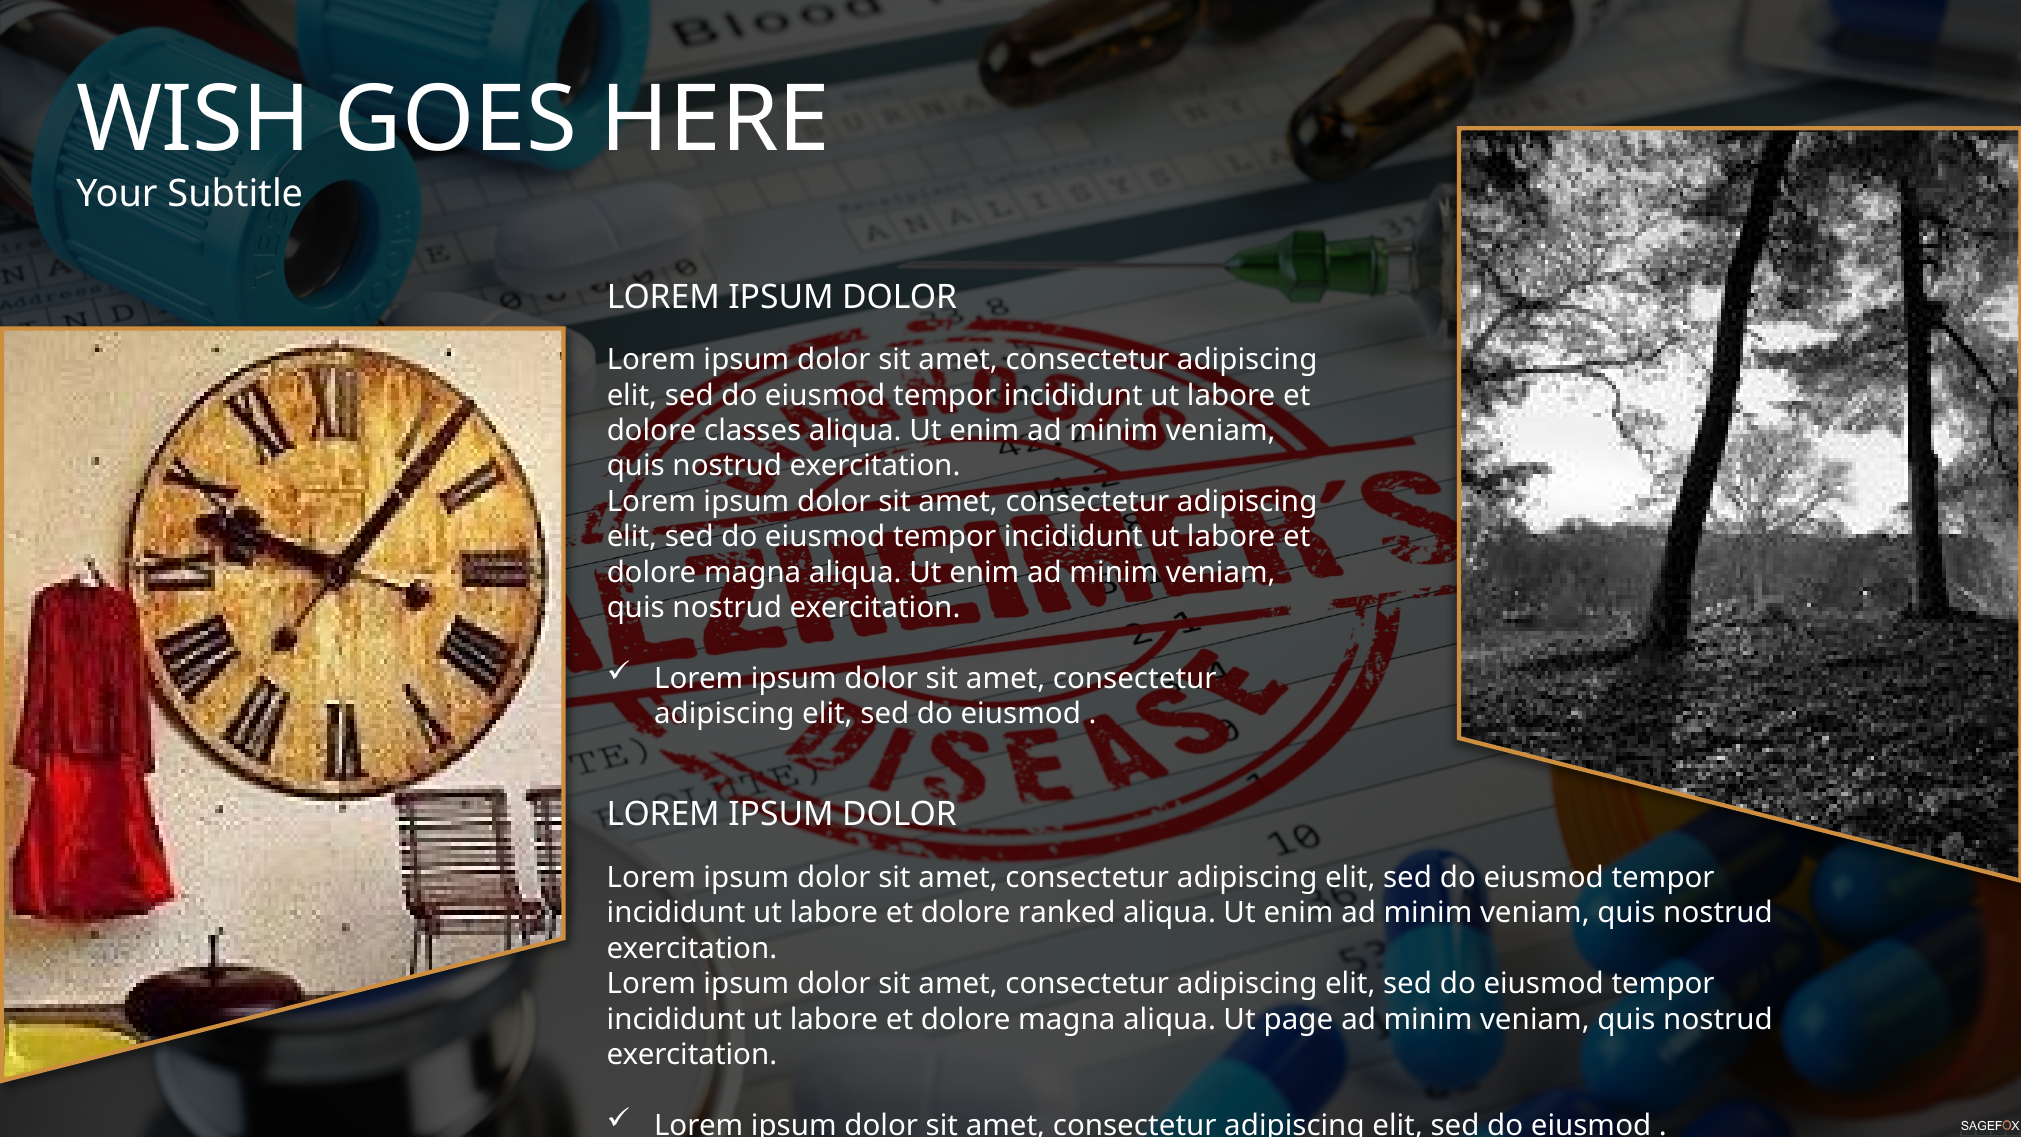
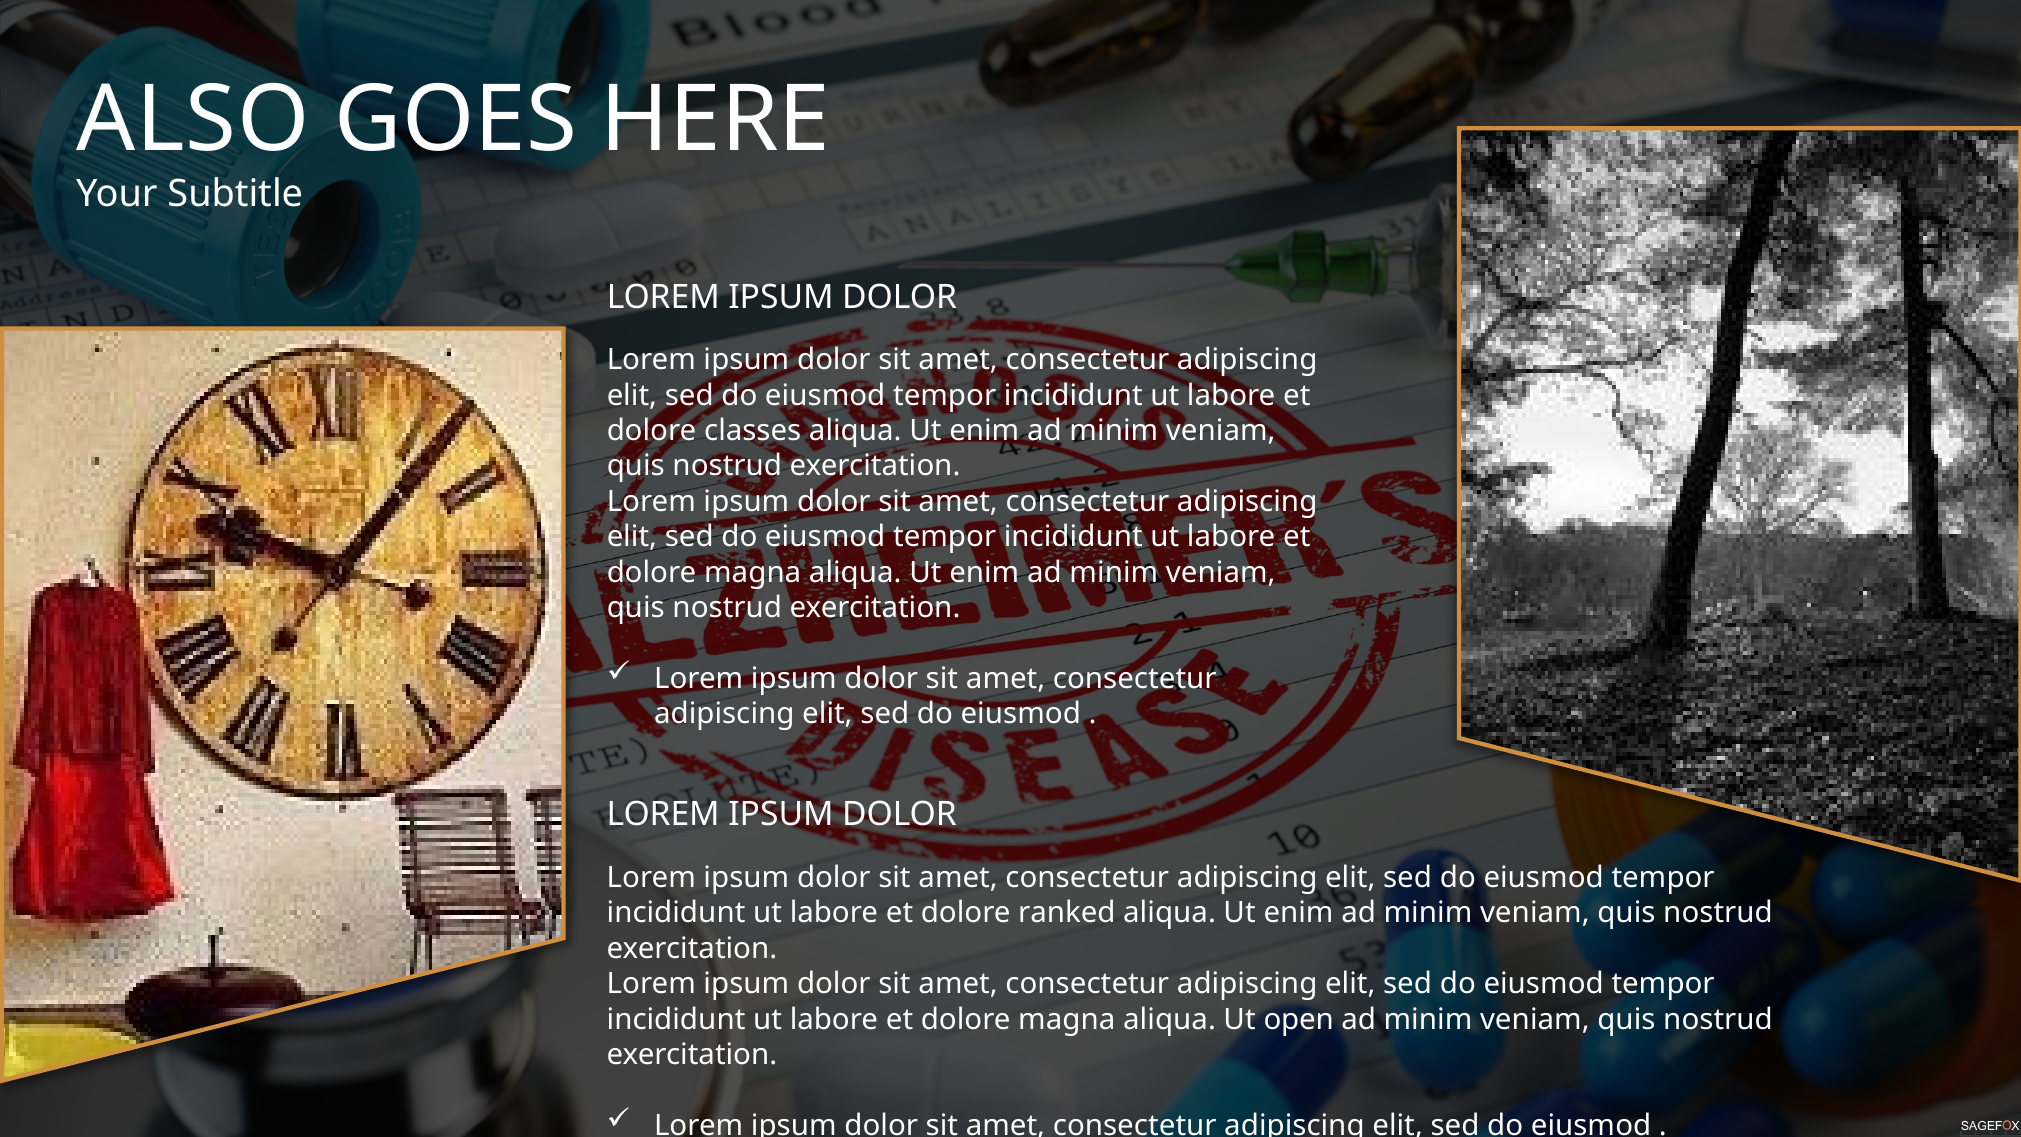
WISH: WISH -> ALSO
page: page -> open
